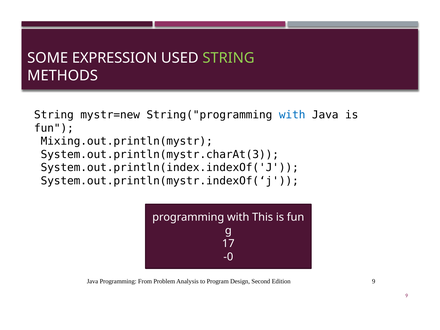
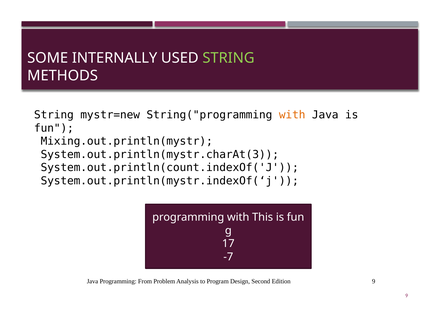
EXPRESSION: EXPRESSION -> INTERNALLY
with at (292, 115) colour: blue -> orange
System.out.println(index.indexOf('J: System.out.println(index.indexOf('J -> System.out.println(count.indexOf('J
-0: -0 -> -7
